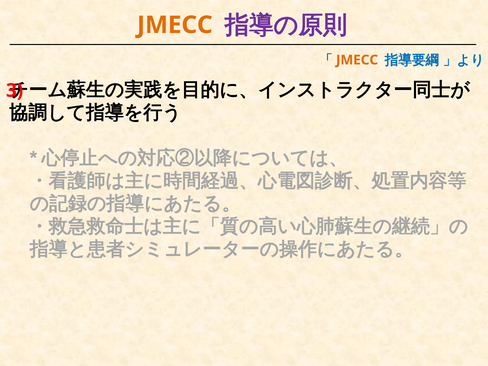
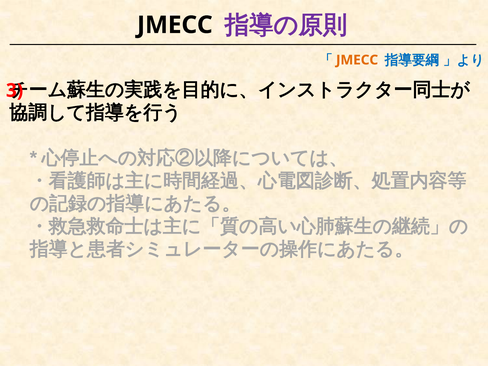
JMECC at (175, 25) colour: orange -> black
